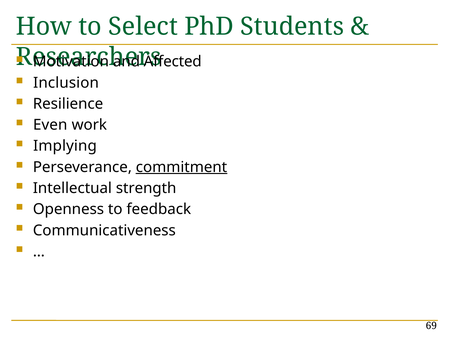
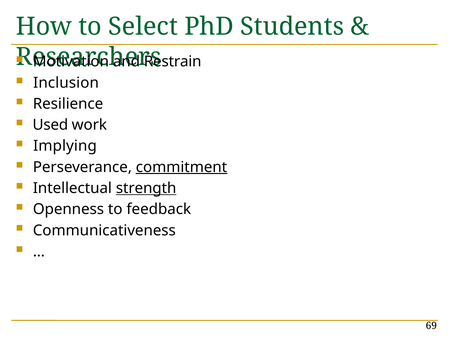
Affected: Affected -> Restrain
Even: Even -> Used
strength underline: none -> present
